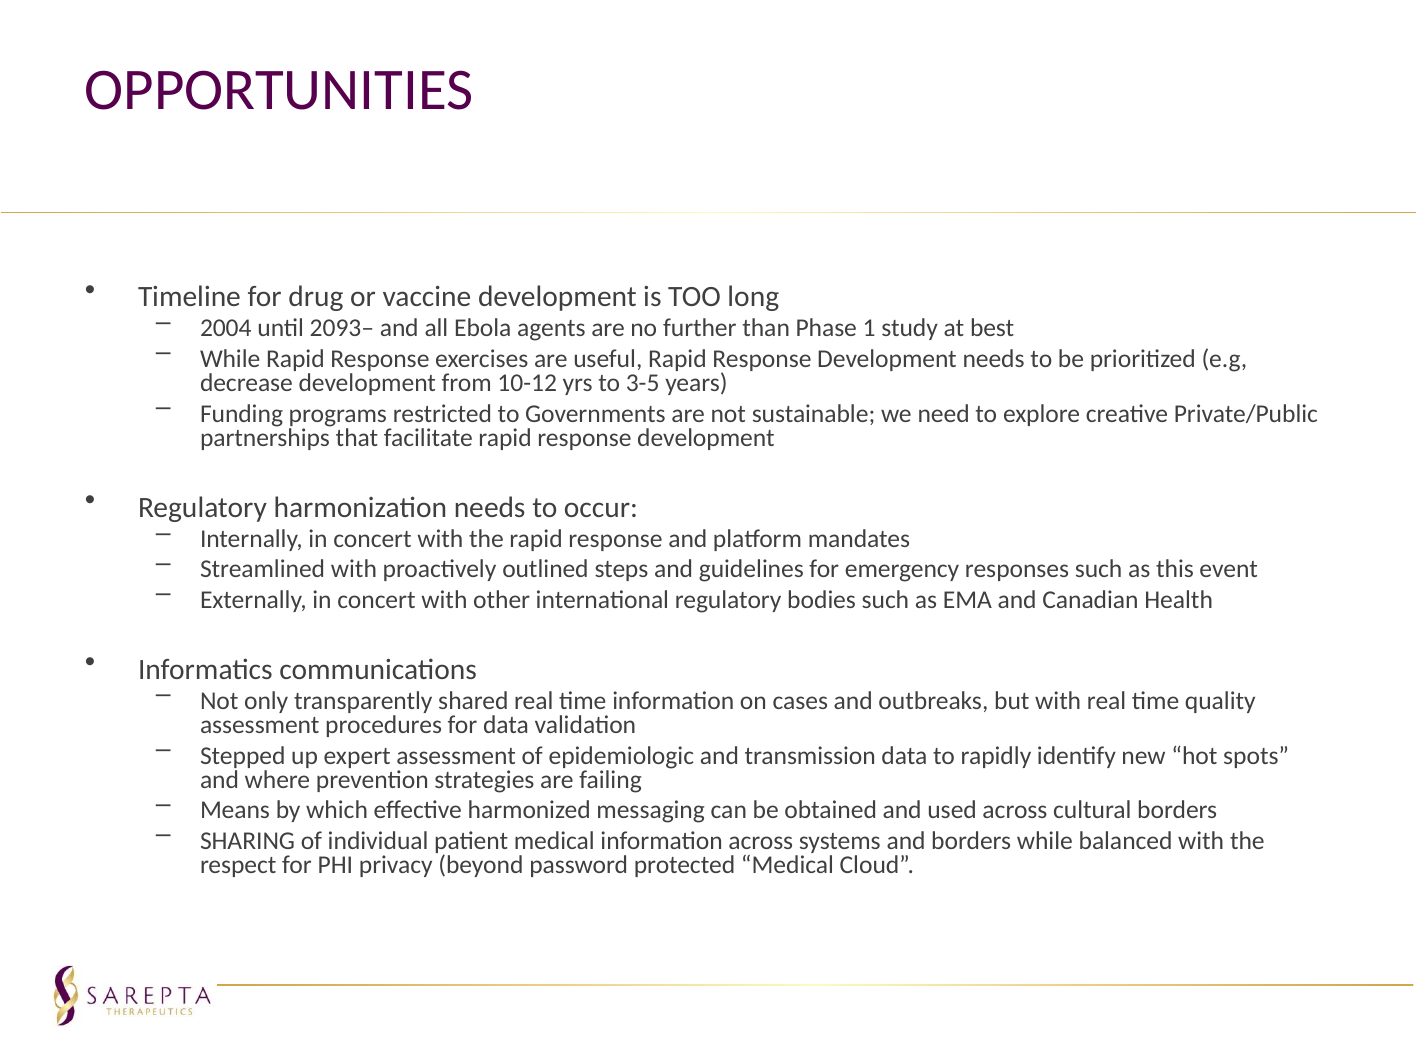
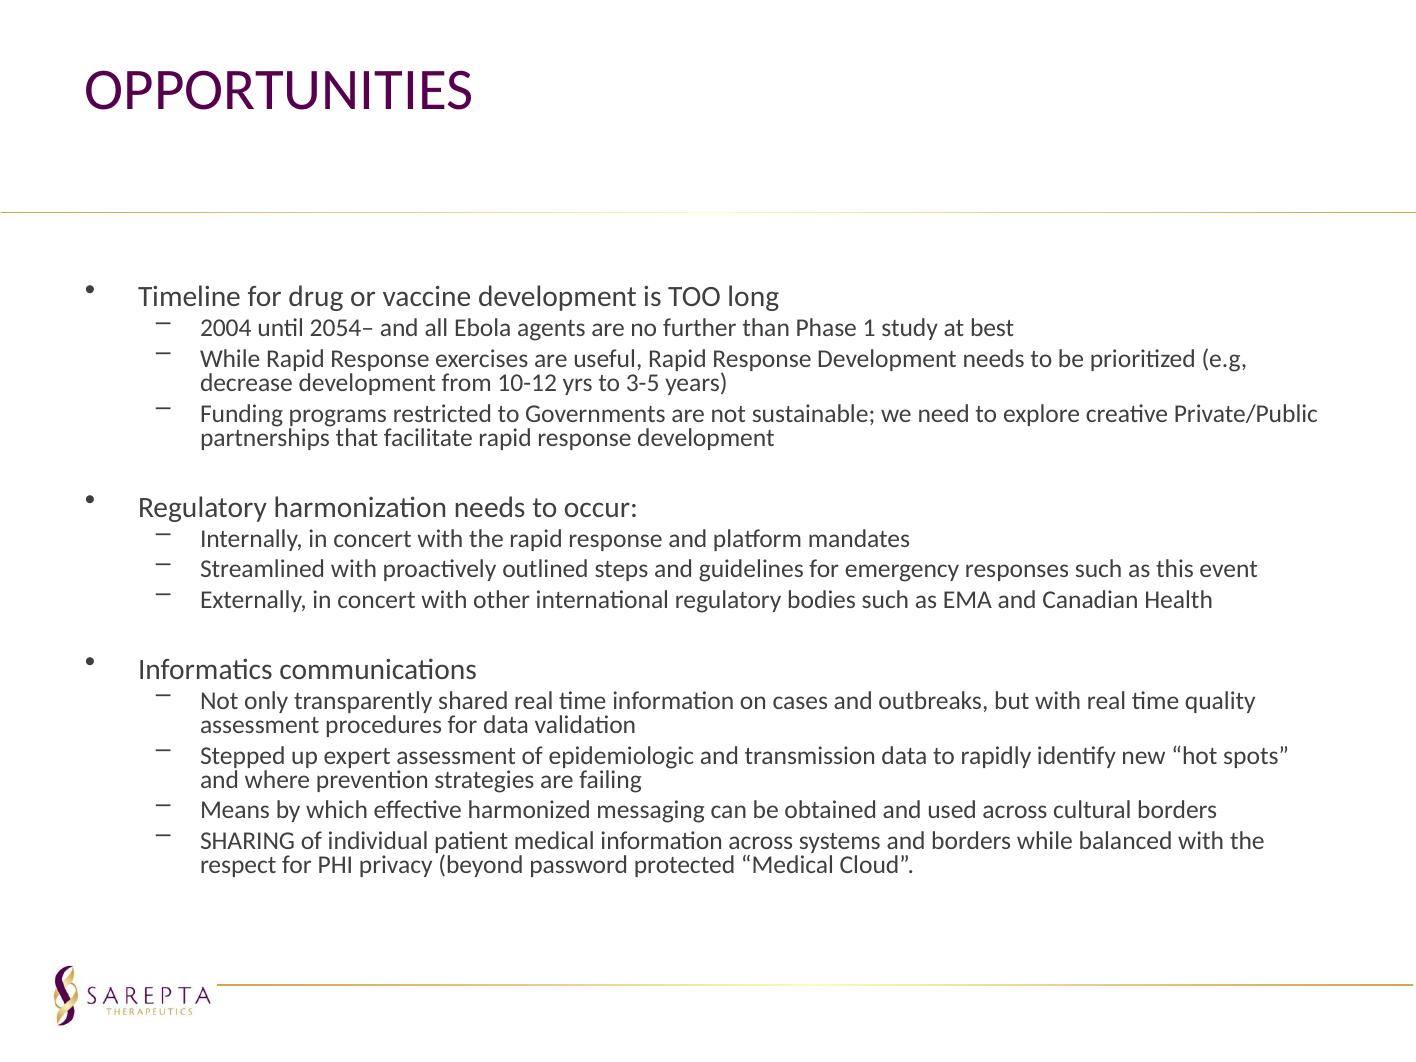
2093–: 2093– -> 2054–
